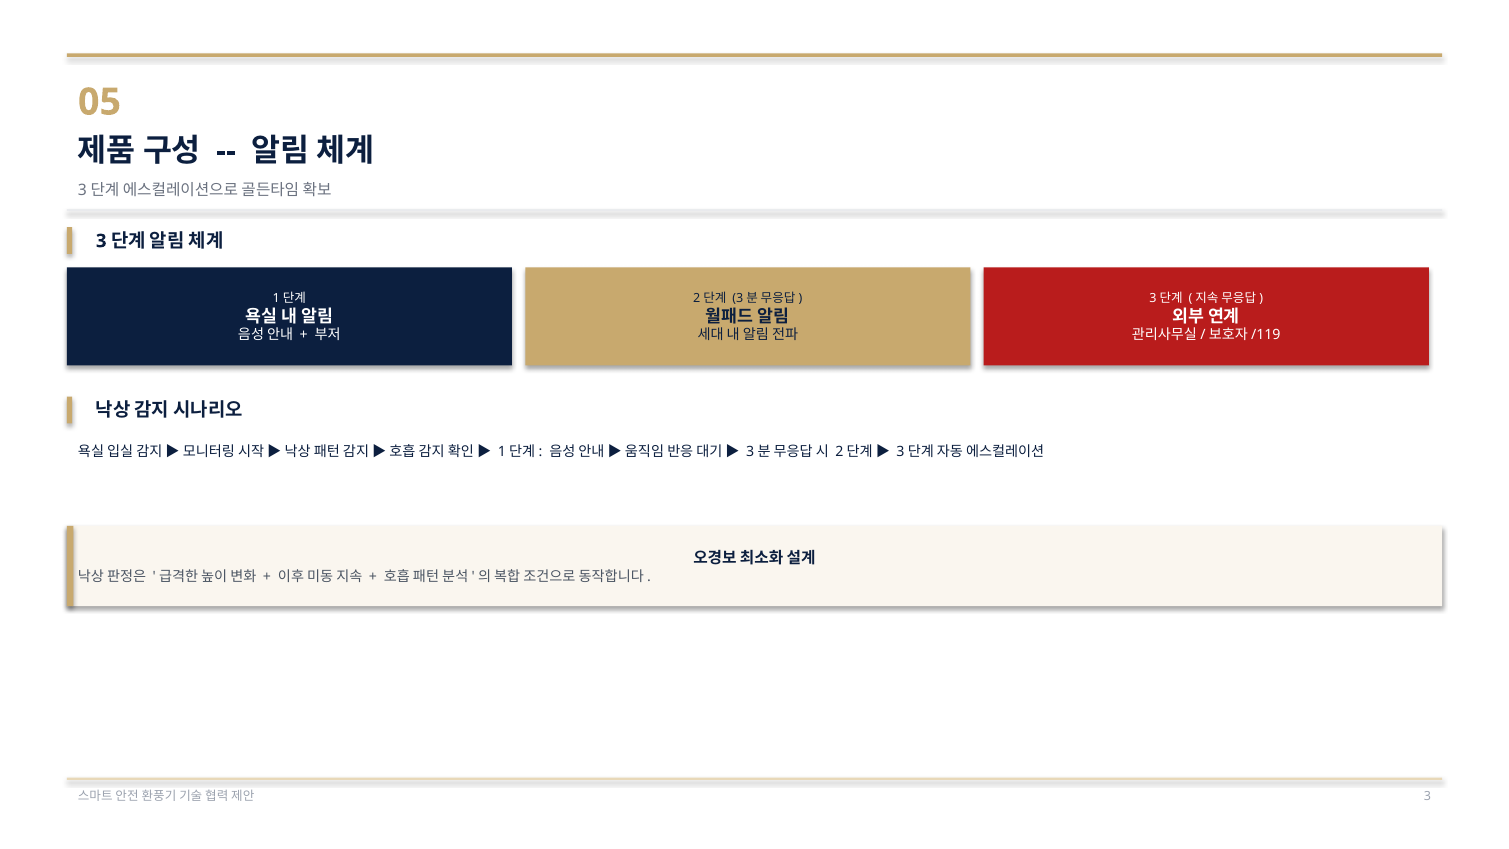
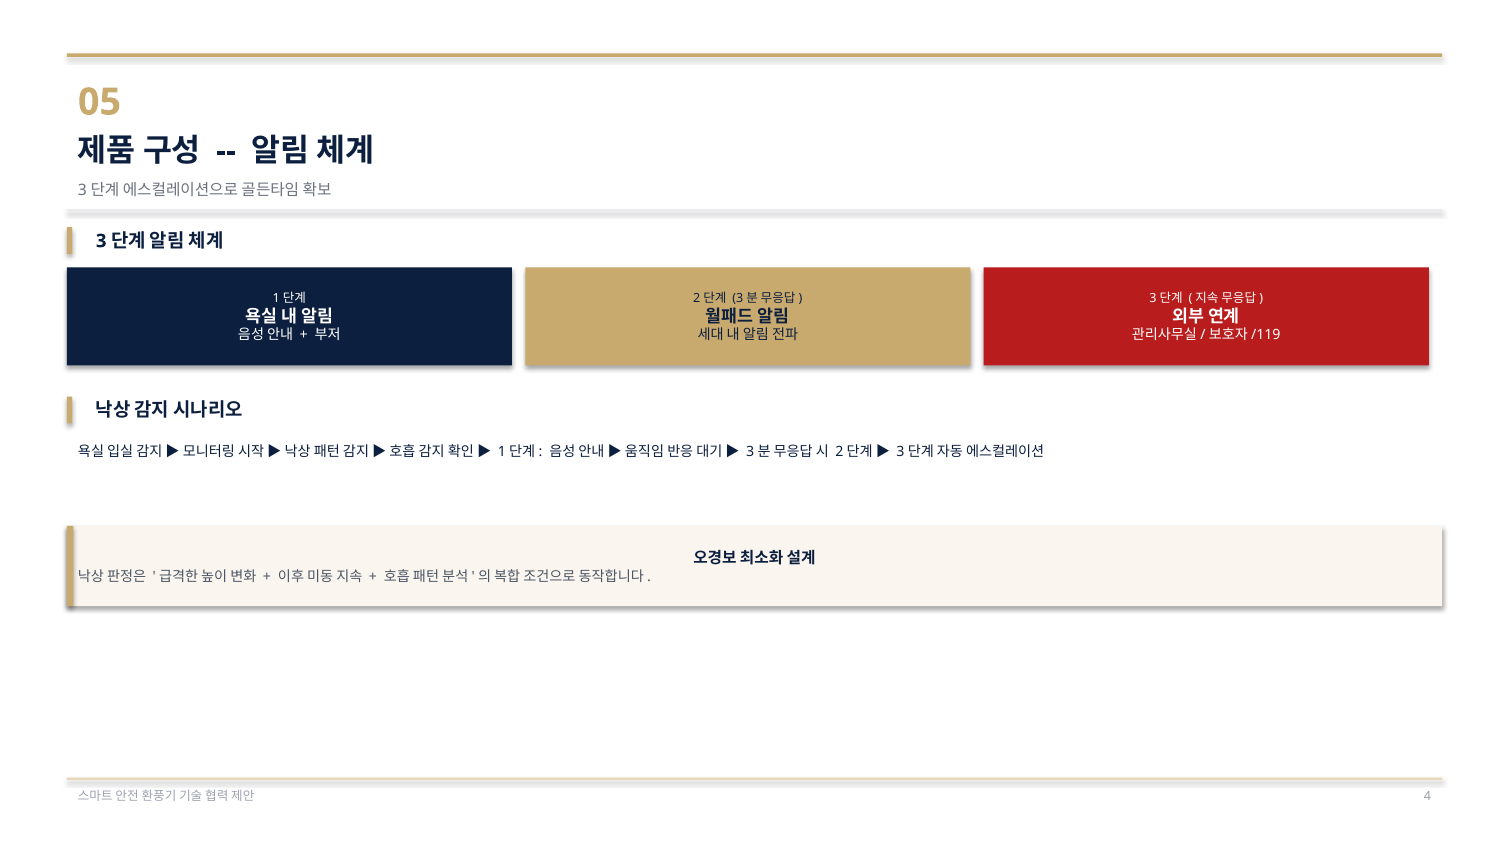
3 at (1427, 796): 3 -> 4
